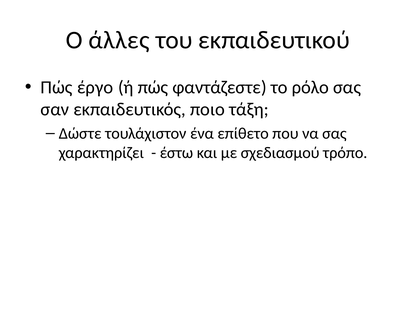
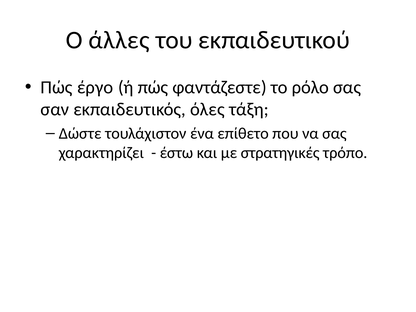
ποιο: ποιο -> όλες
σχεδιασμού: σχεδιασμού -> στρατηγικές
